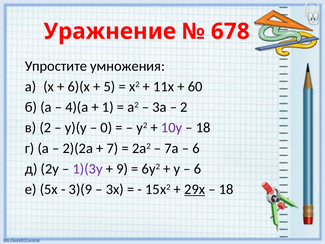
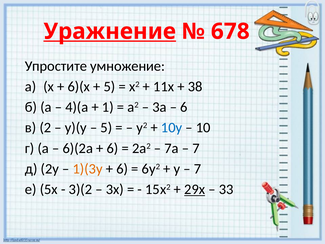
Уражнение underline: none -> present
умножения: умножения -> умножение
60: 60 -> 38
2 at (184, 107): 2 -> 6
0 at (106, 128): 0 -> 5
10y colour: purple -> blue
18 at (203, 128): 18 -> 10
2)(2a: 2)(2a -> 6)(2a
7 at (112, 148): 7 -> 6
6 at (196, 148): 6 -> 7
1)(3y colour: purple -> orange
9 at (122, 169): 9 -> 6
6 at (198, 169): 6 -> 7
3)(9: 3)(9 -> 3)(2
18 at (226, 189): 18 -> 33
